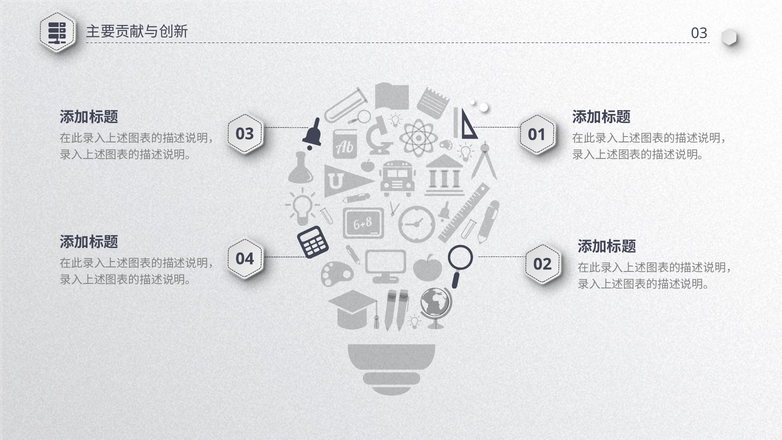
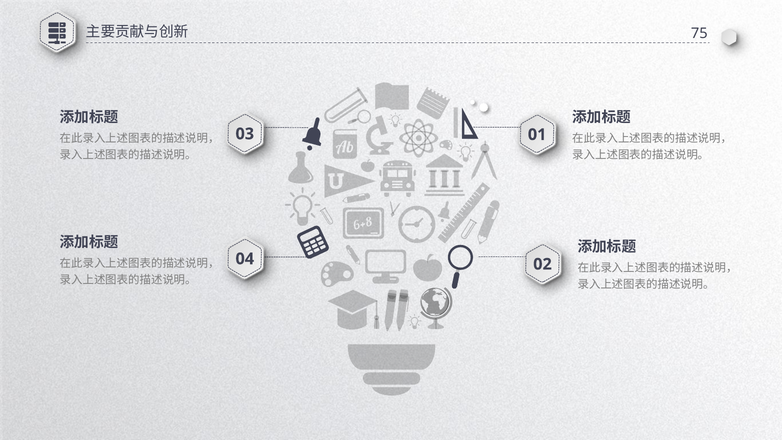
03 at (699, 33): 03 -> 75
